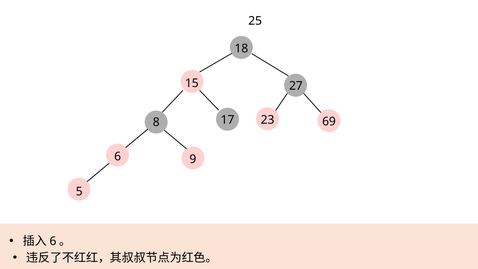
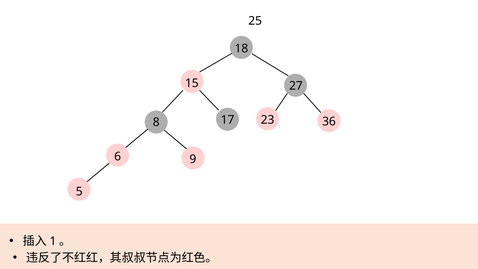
69: 69 -> 36
6 at (53, 241): 6 -> 1
